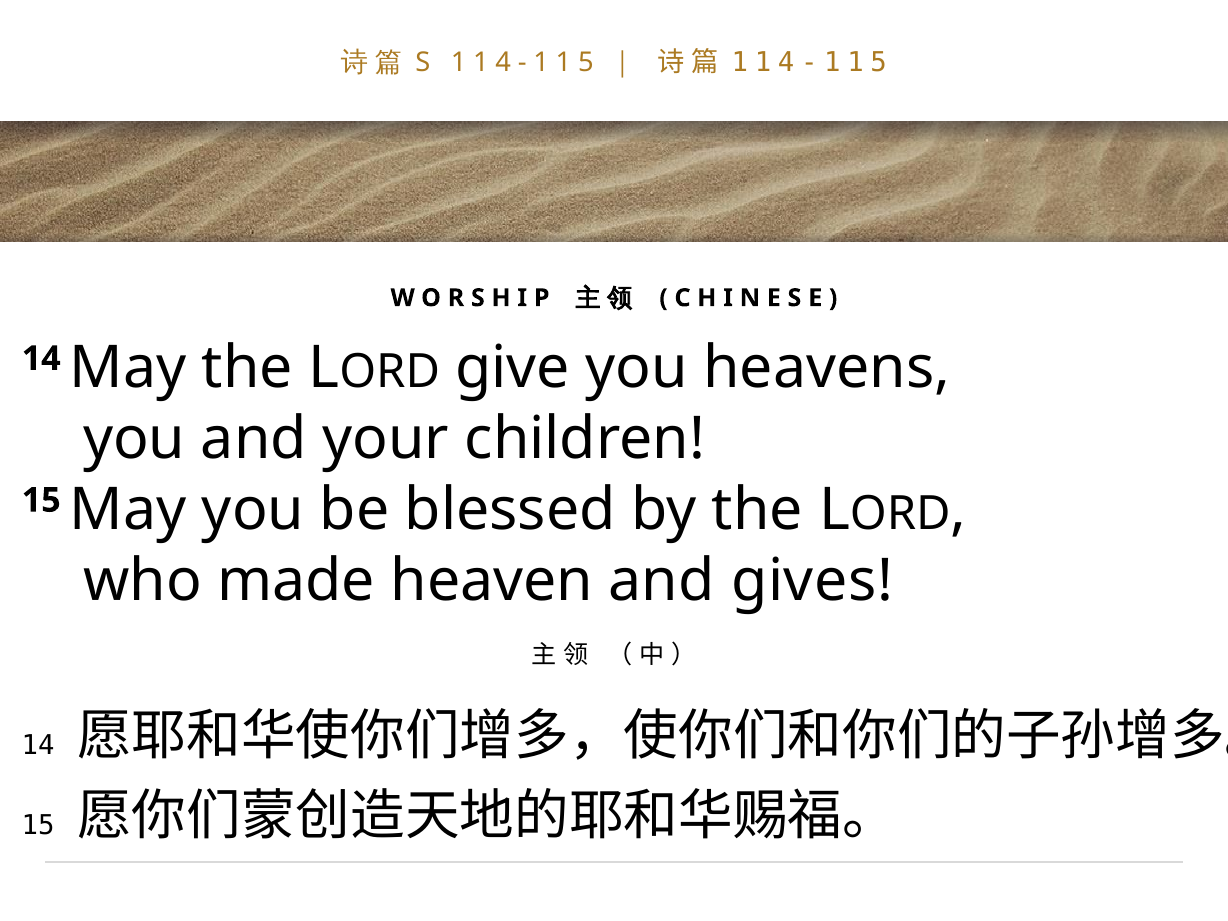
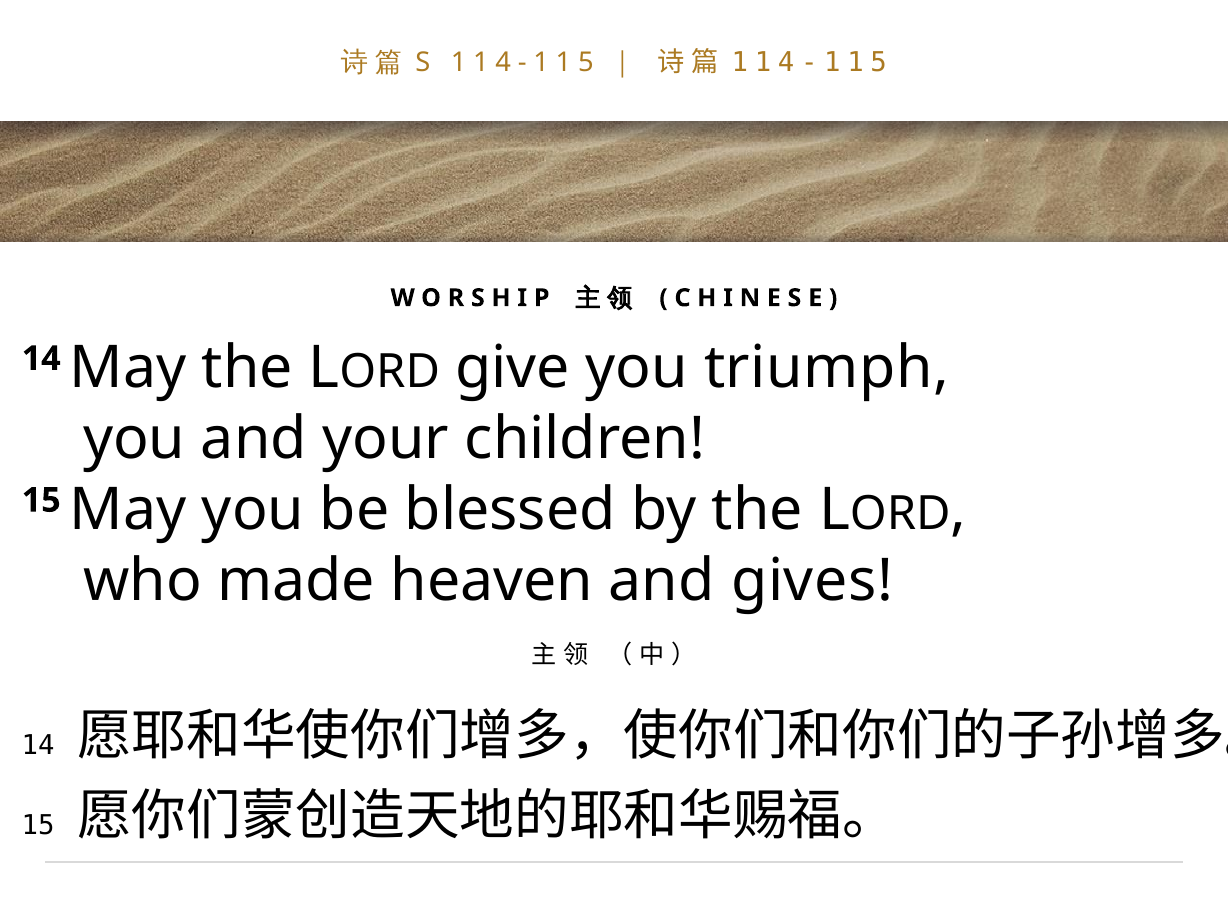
heavens: heavens -> triumph
